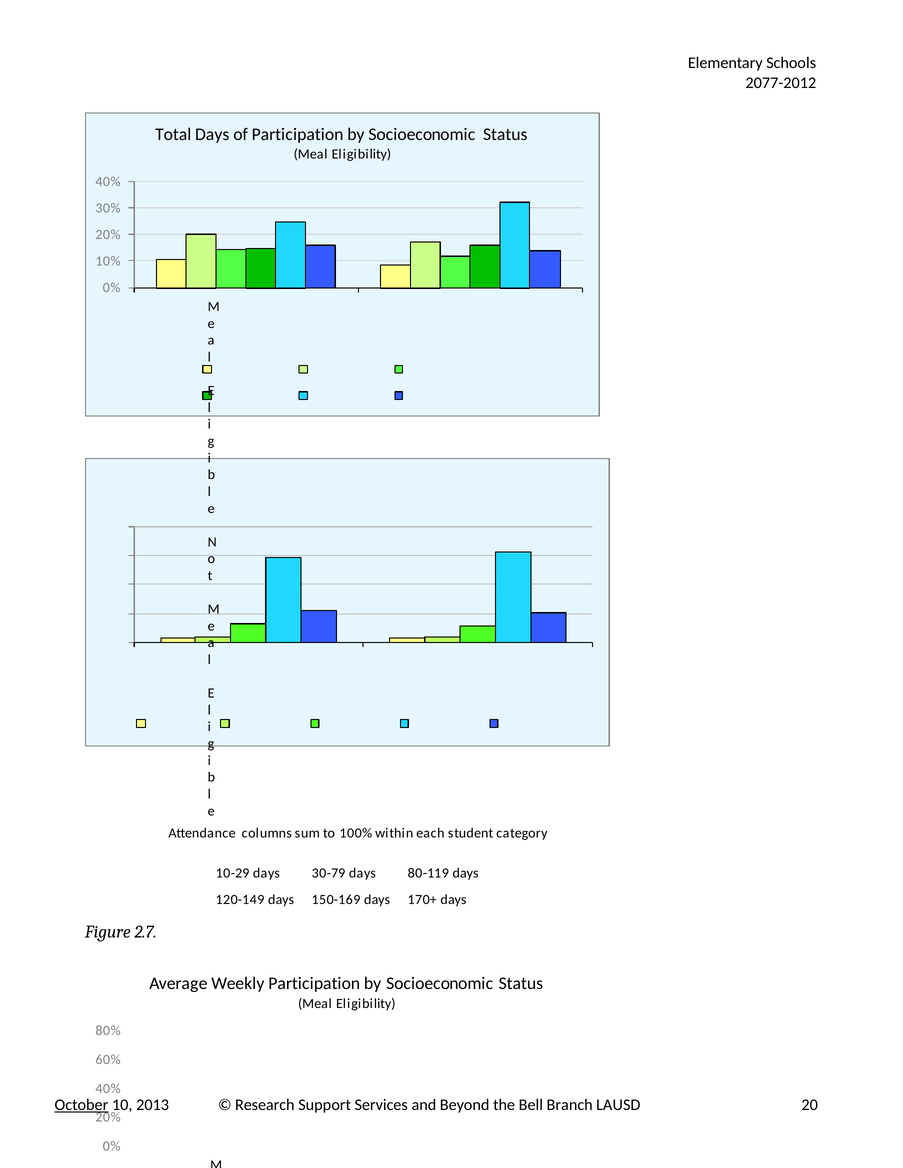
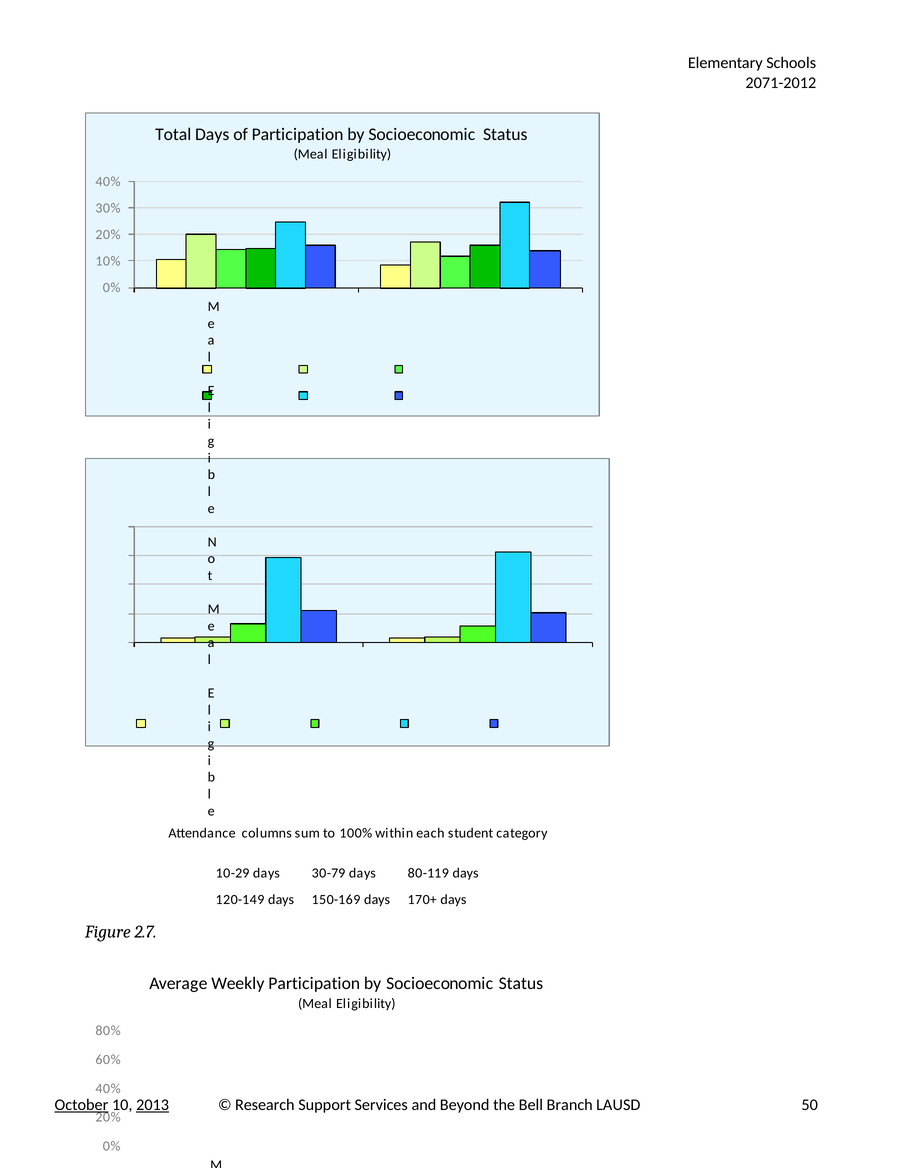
2077-2012: 2077-2012 -> 2071-2012
2013 underline: none -> present
20: 20 -> 50
